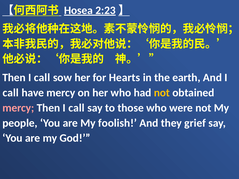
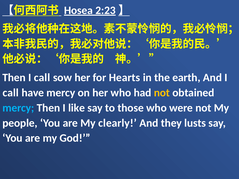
mercy at (18, 108) colour: pink -> light blue
call at (76, 108): call -> like
foolish: foolish -> clearly
grief: grief -> lusts
